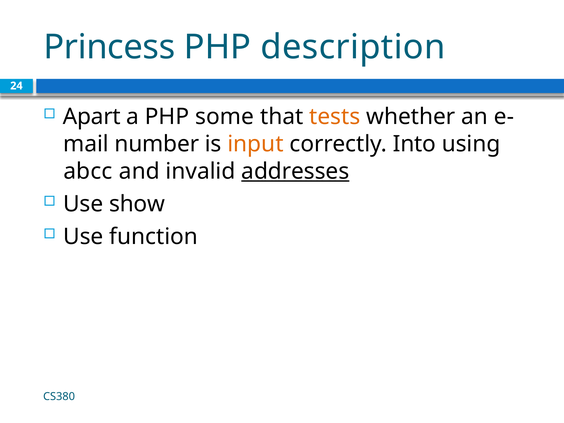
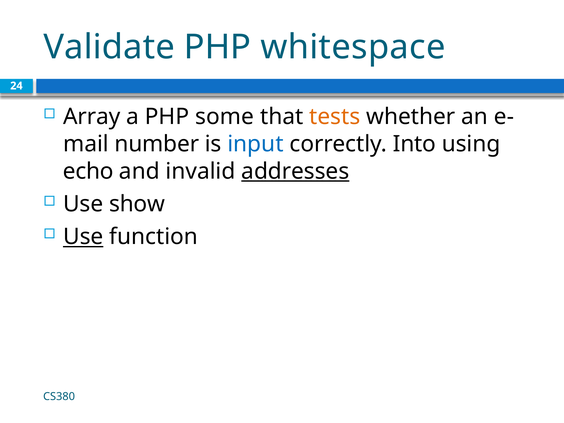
Princess: Princess -> Validate
description: description -> whitespace
Apart: Apart -> Array
input colour: orange -> blue
abcc: abcc -> echo
Use at (83, 237) underline: none -> present
